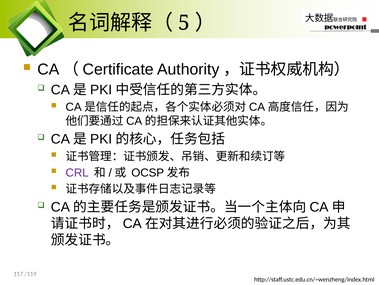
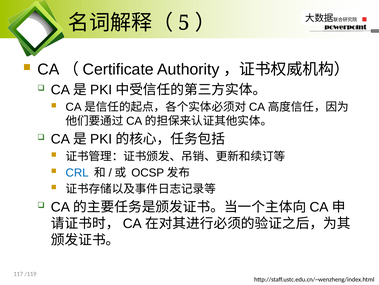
CRL colour: purple -> blue
